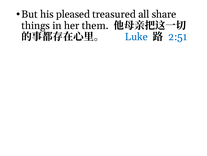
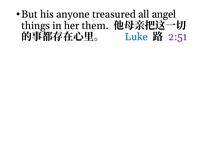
pleased: pleased -> anyone
share: share -> angel
2:51 colour: blue -> purple
